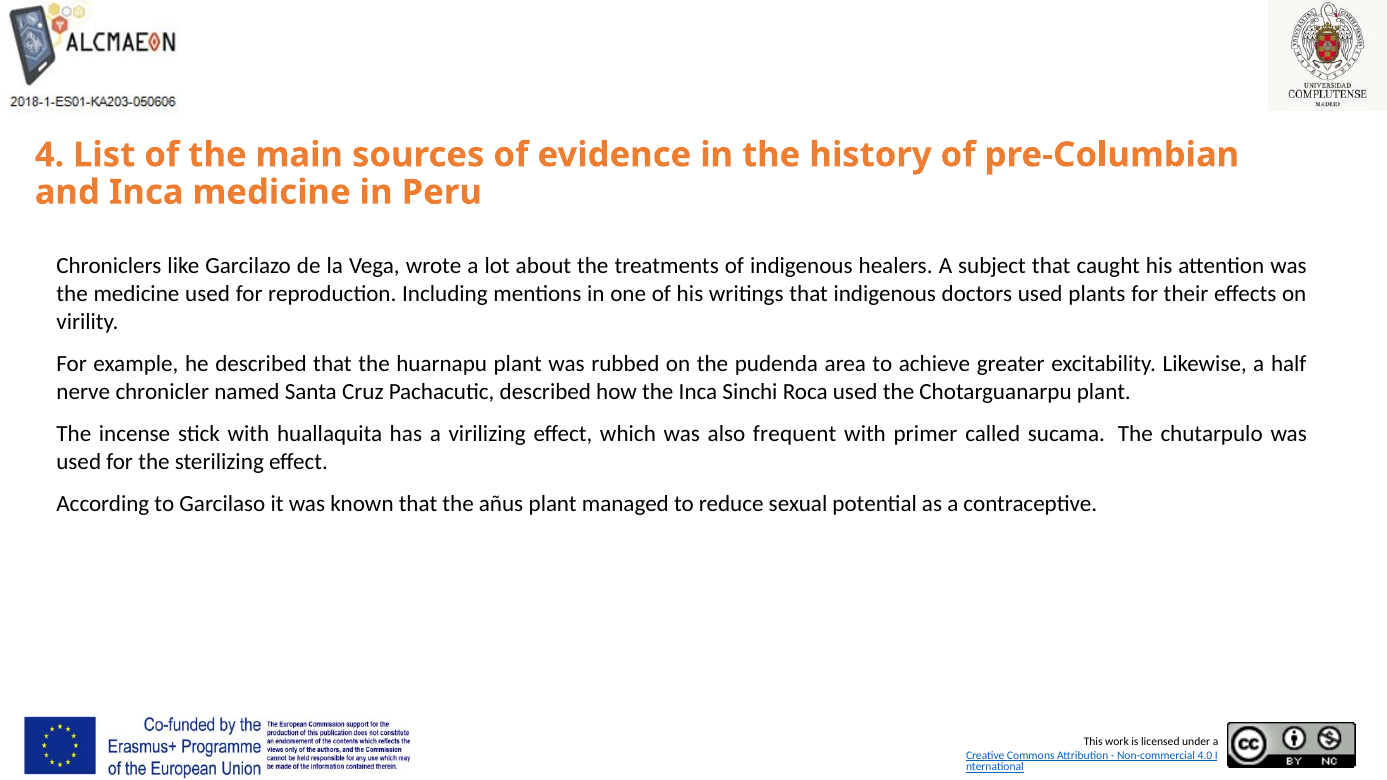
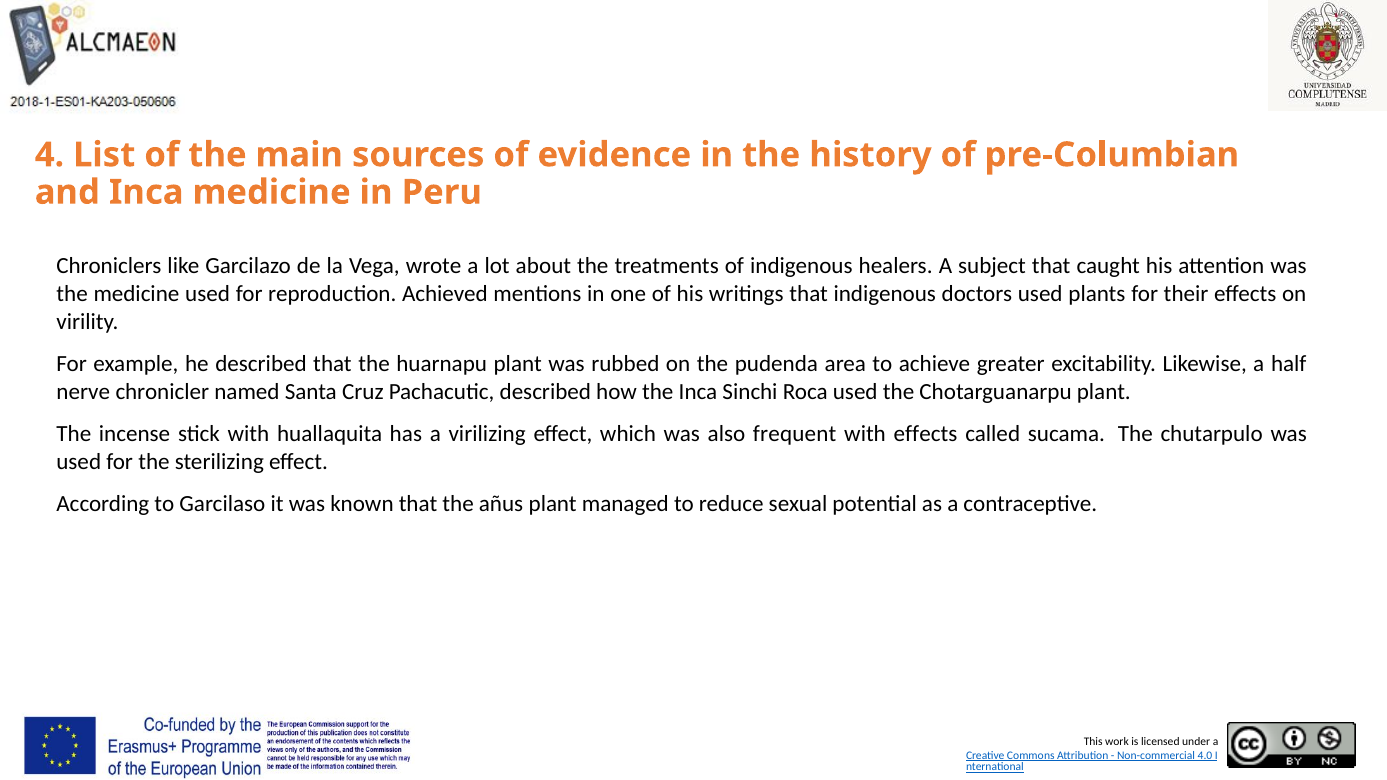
Including: Including -> Achieved
with primer: primer -> effects
